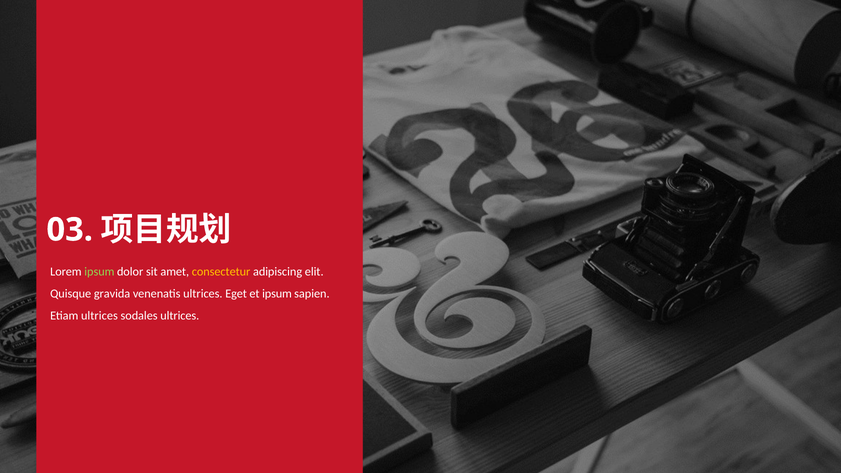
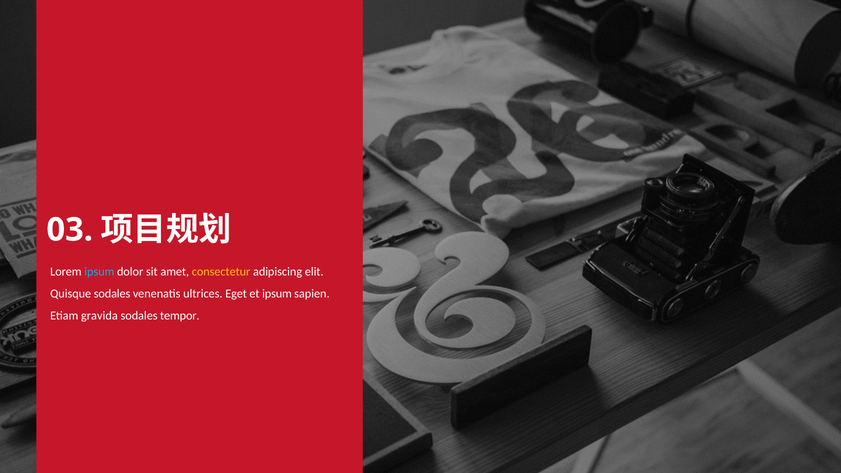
ipsum at (99, 272) colour: light green -> light blue
Quisque gravida: gravida -> sodales
Etiam ultrices: ultrices -> gravida
sodales ultrices: ultrices -> tempor
